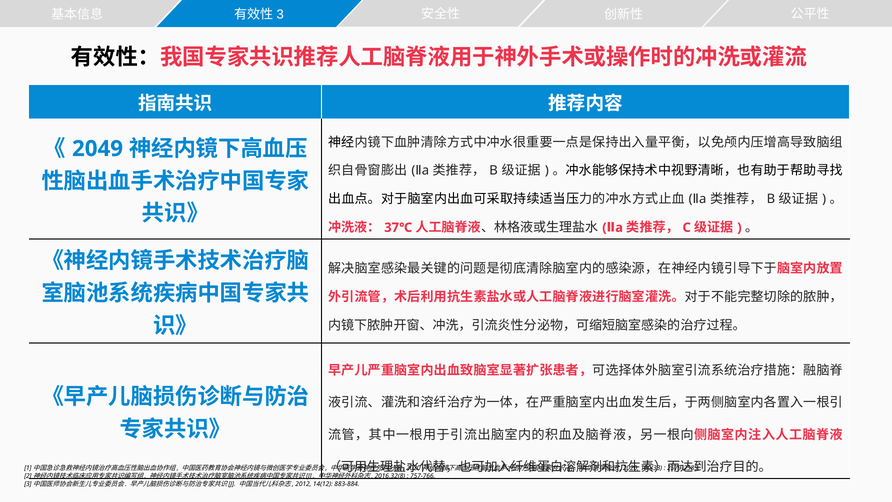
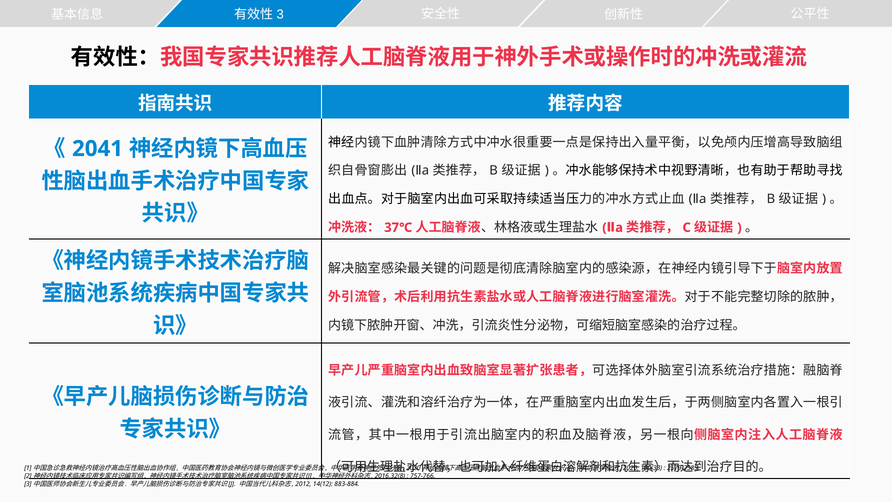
2049: 2049 -> 2041
